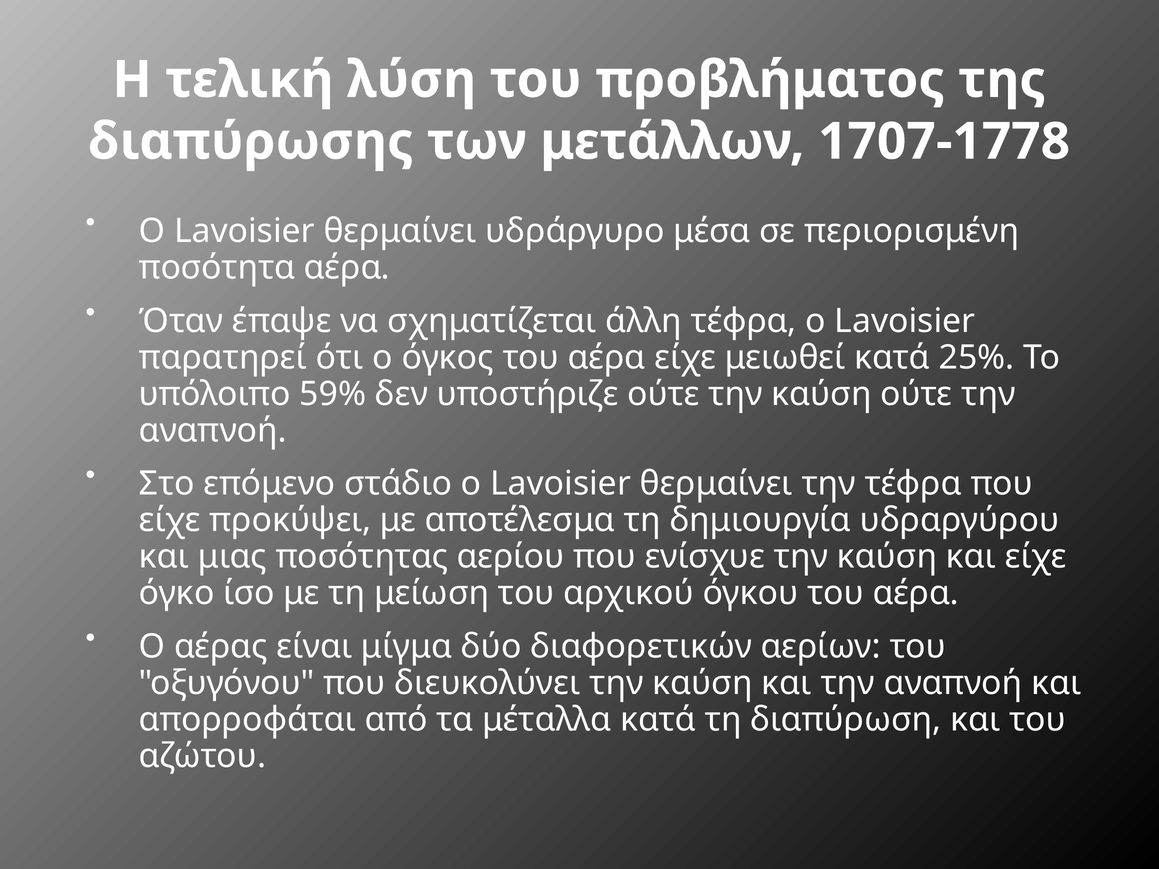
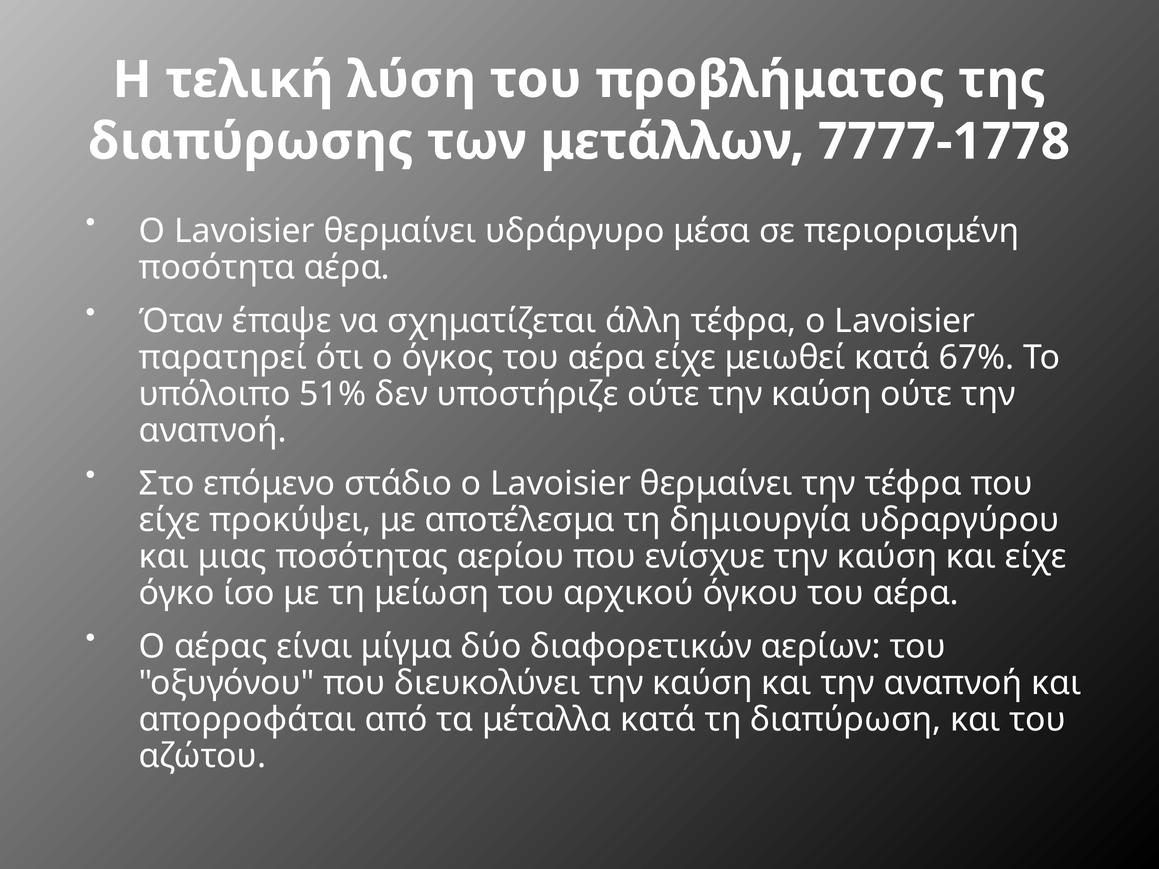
1707-1778: 1707-1778 -> 7777-1778
25%: 25% -> 67%
59%: 59% -> 51%
